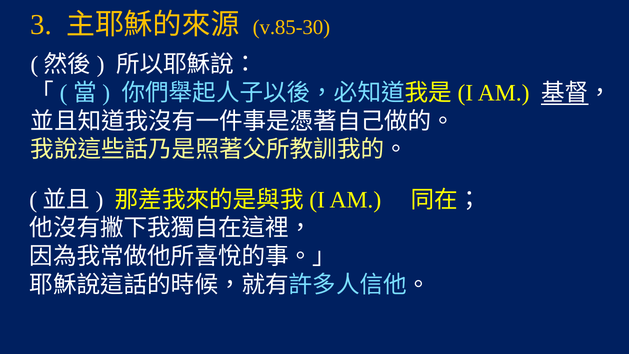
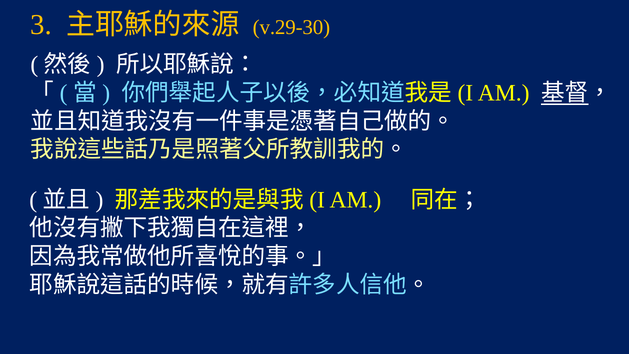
v.85-30: v.85-30 -> v.29-30
